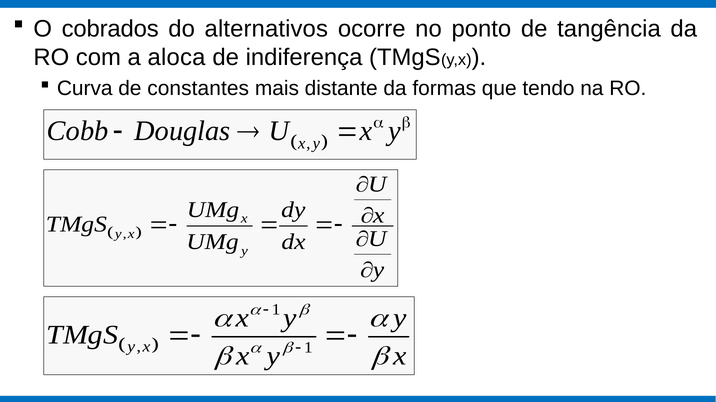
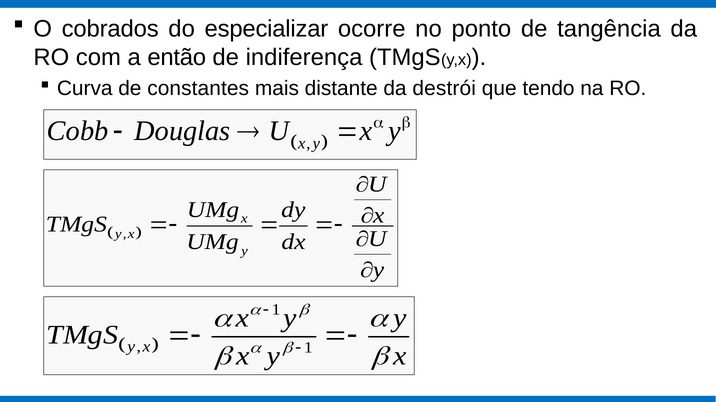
alternativos: alternativos -> especializar
aloca: aloca -> então
formas: formas -> destrói
